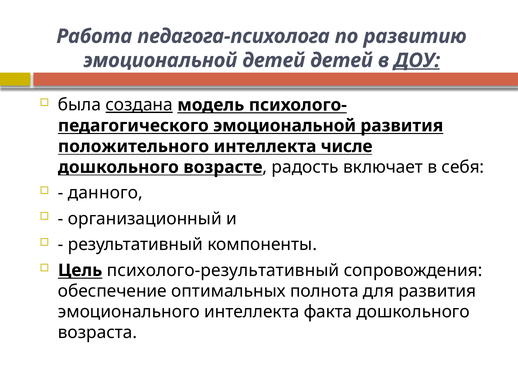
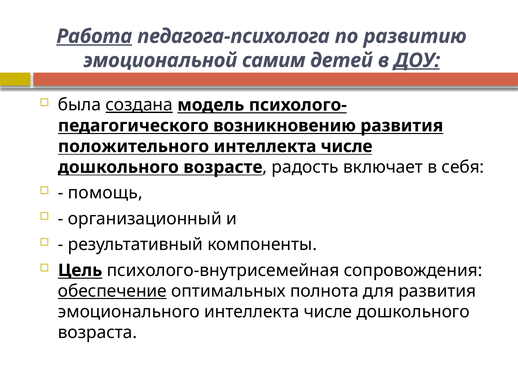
Работа underline: none -> present
эмоциональной детей: детей -> самим
эмоциональной at (285, 125): эмоциональной -> возникновению
данного: данного -> помощь
психолого-результативный: психолого-результативный -> психолого-внутрисемейная
обеспечение underline: none -> present
эмоционального интеллекта факта: факта -> числе
